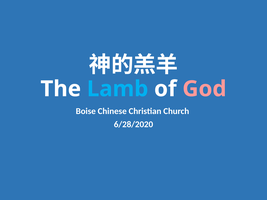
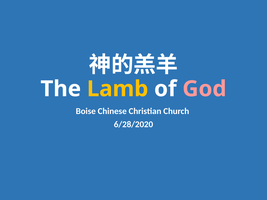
Lamb colour: light blue -> yellow
